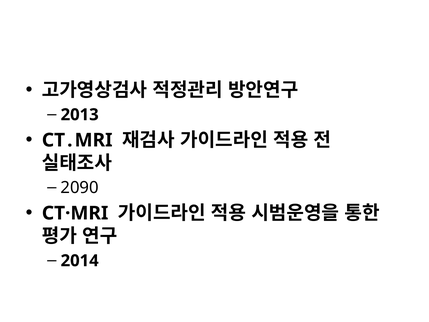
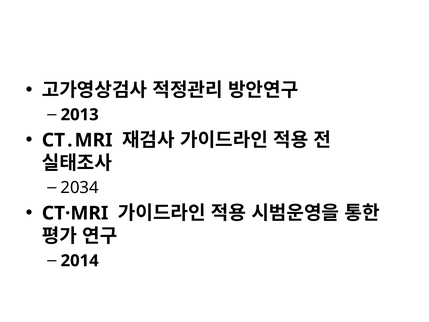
2090: 2090 -> 2034
